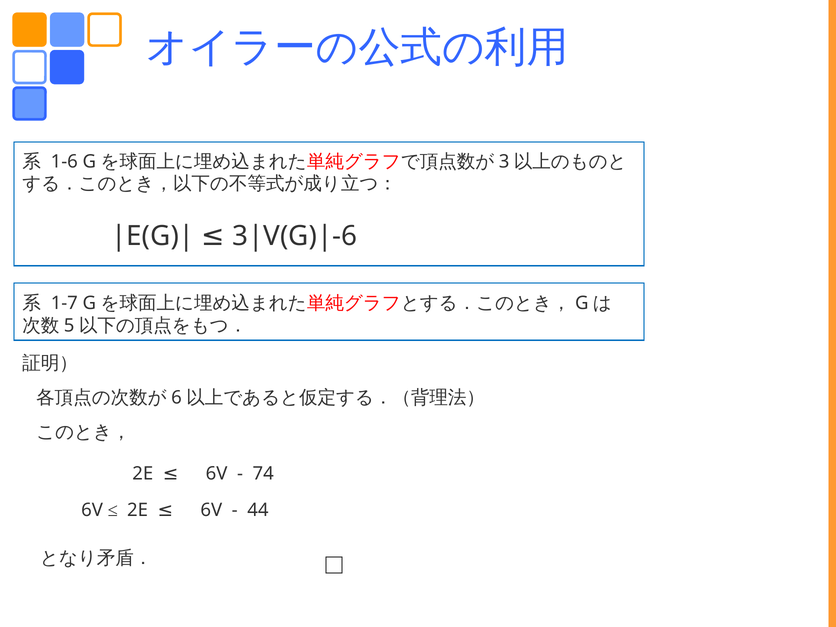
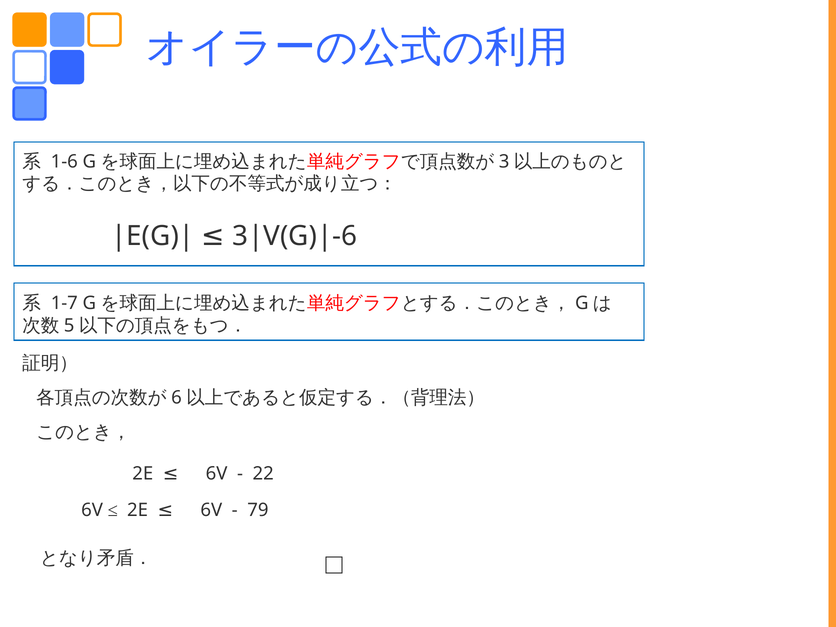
74: 74 -> 22
44: 44 -> 79
